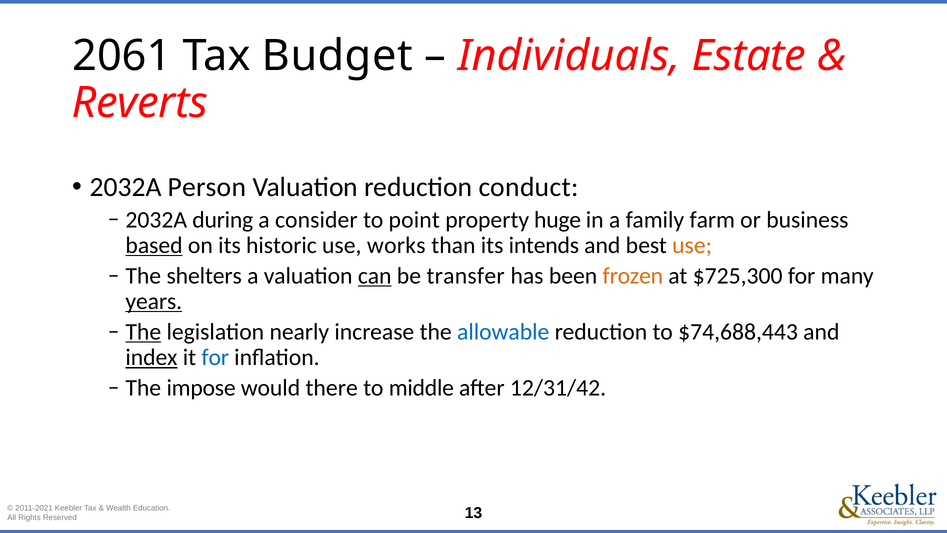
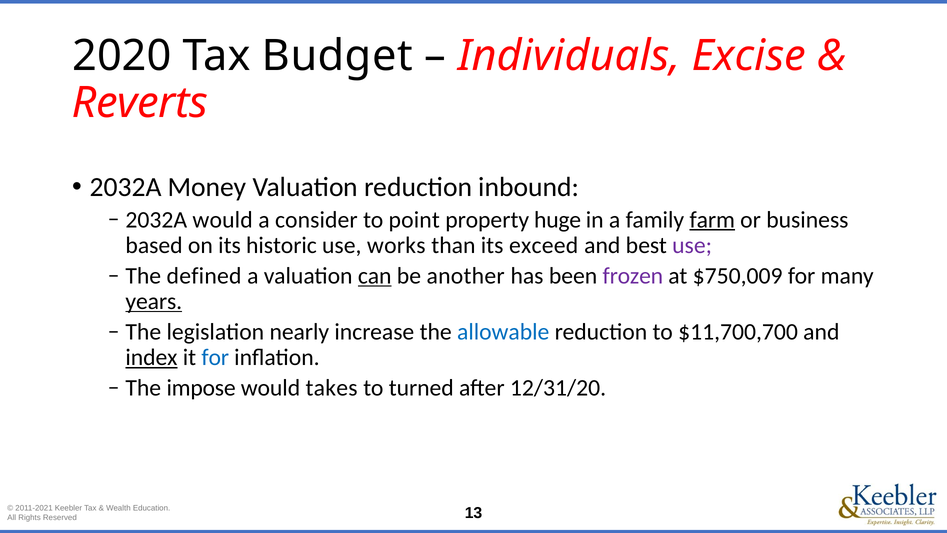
2061: 2061 -> 2020
Estate: Estate -> Excise
Person: Person -> Money
conduct: conduct -> inbound
2032A during: during -> would
farm underline: none -> present
based underline: present -> none
intends: intends -> exceed
use at (692, 245) colour: orange -> purple
shelters: shelters -> defined
transfer: transfer -> another
frozen colour: orange -> purple
$725,300: $725,300 -> $750,009
The at (143, 332) underline: present -> none
$74,688,443: $74,688,443 -> $11,700,700
there: there -> takes
middle: middle -> turned
12/31/42: 12/31/42 -> 12/31/20
